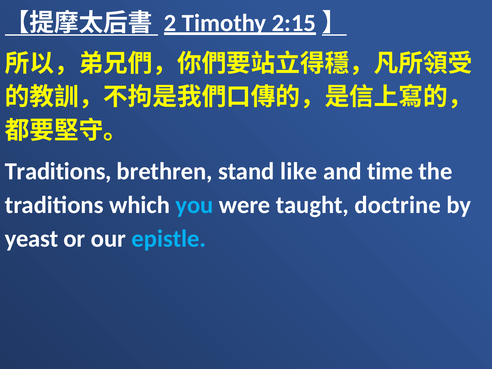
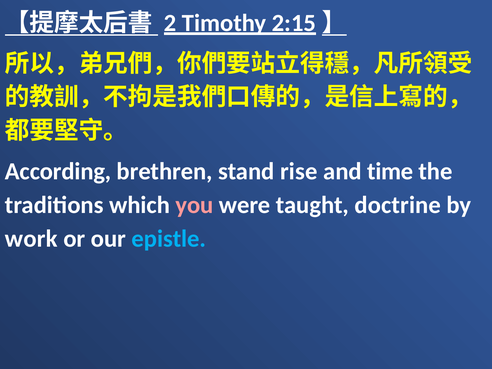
Traditions at (58, 171): Traditions -> According
like: like -> rise
you colour: light blue -> pink
yeast: yeast -> work
